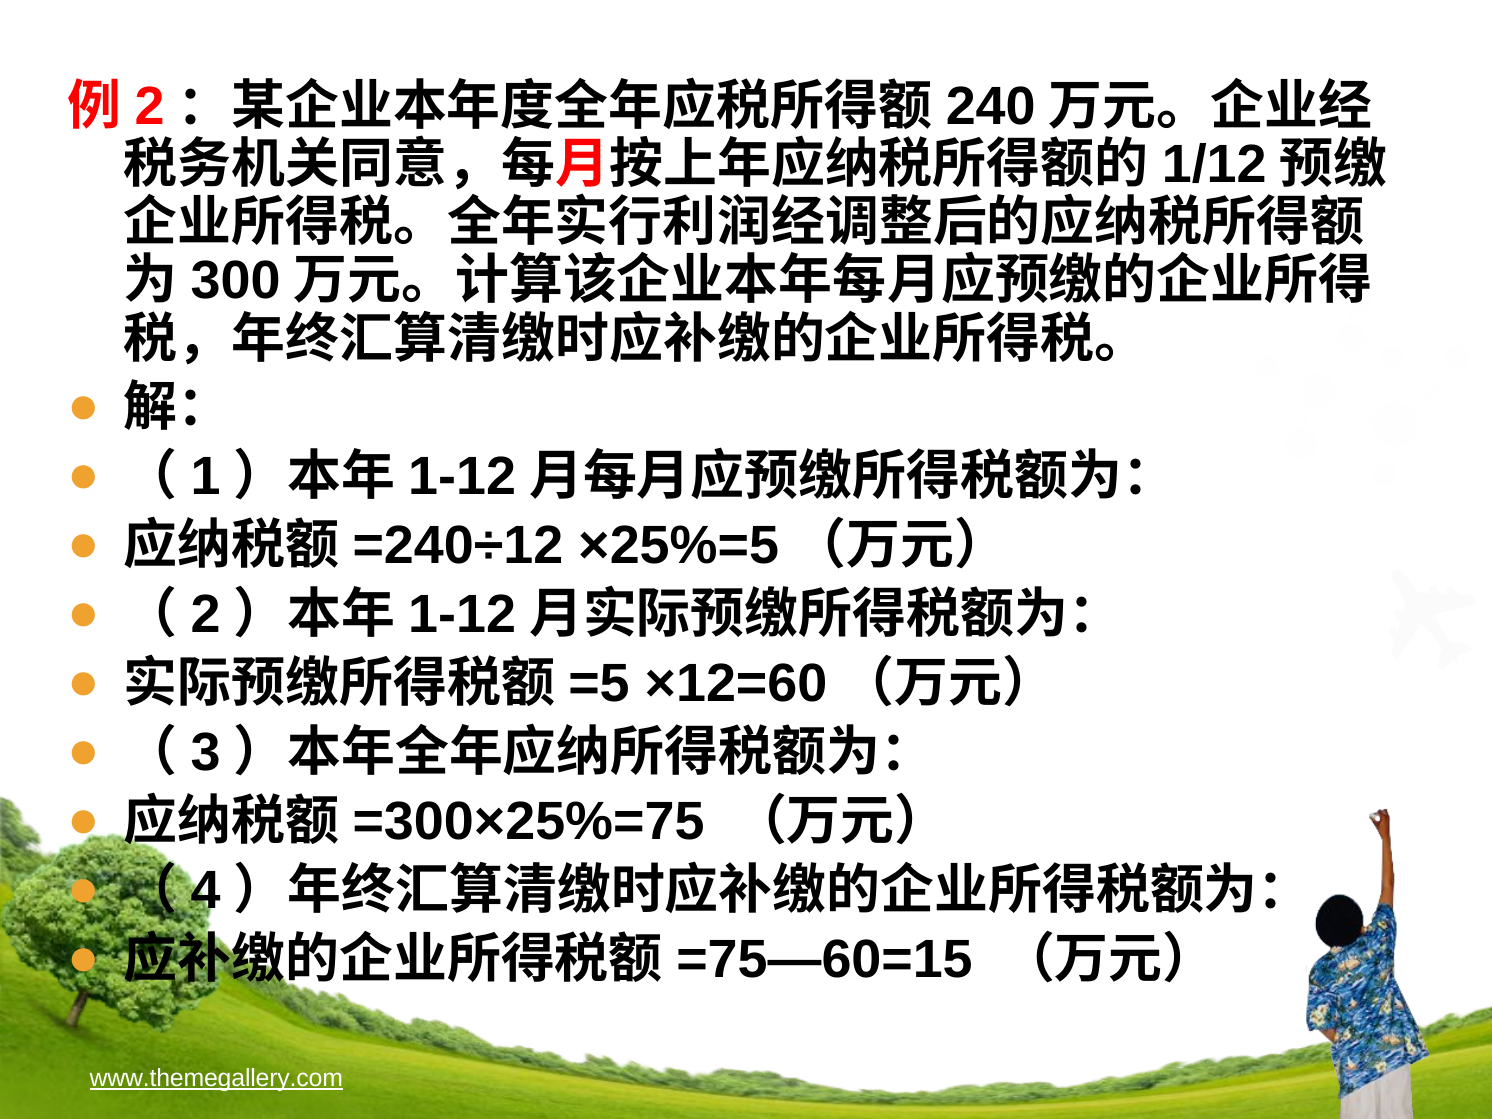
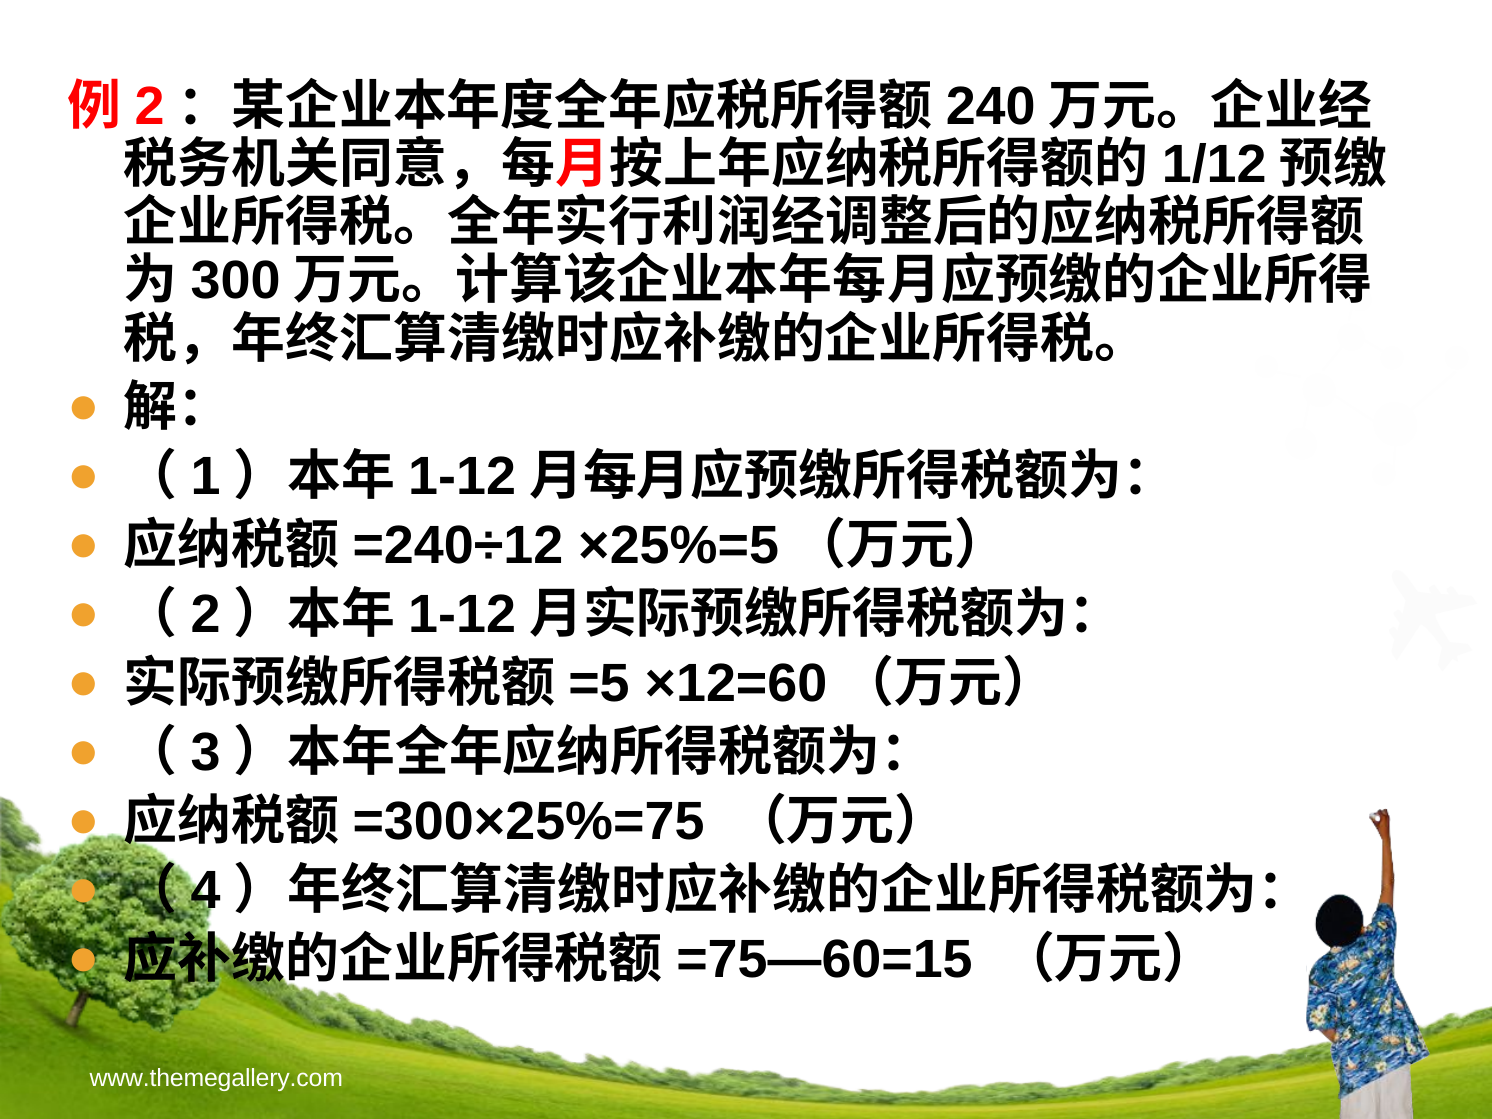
www.themegallery.com underline: present -> none
